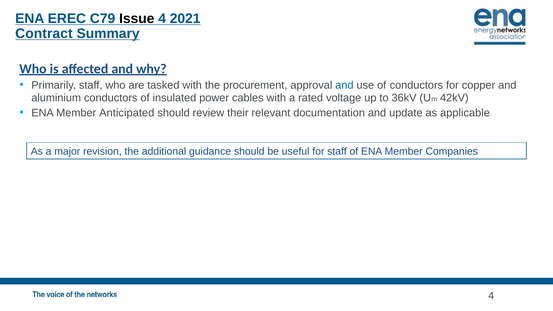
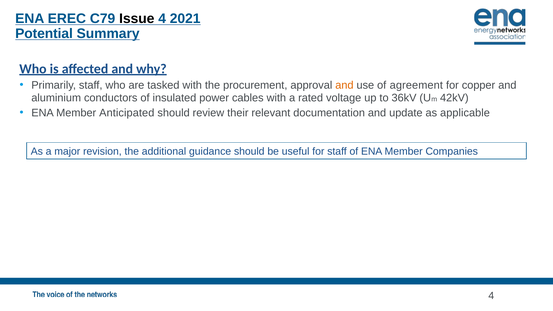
Contract: Contract -> Potential
and at (344, 85) colour: blue -> orange
of conductors: conductors -> agreement
